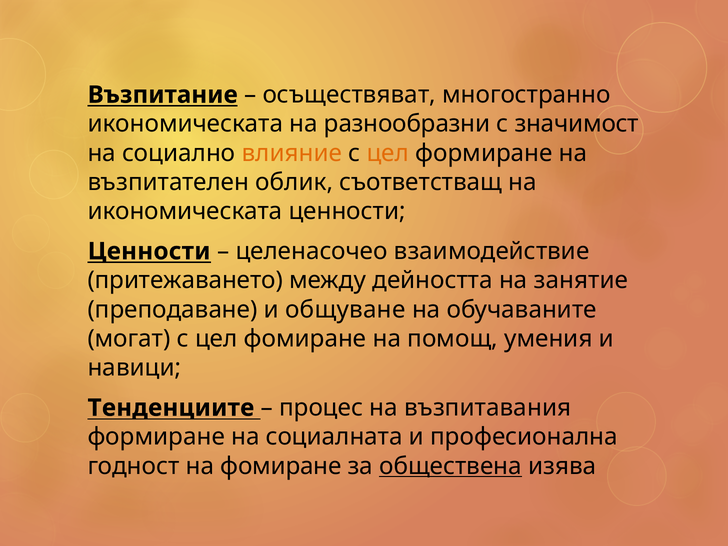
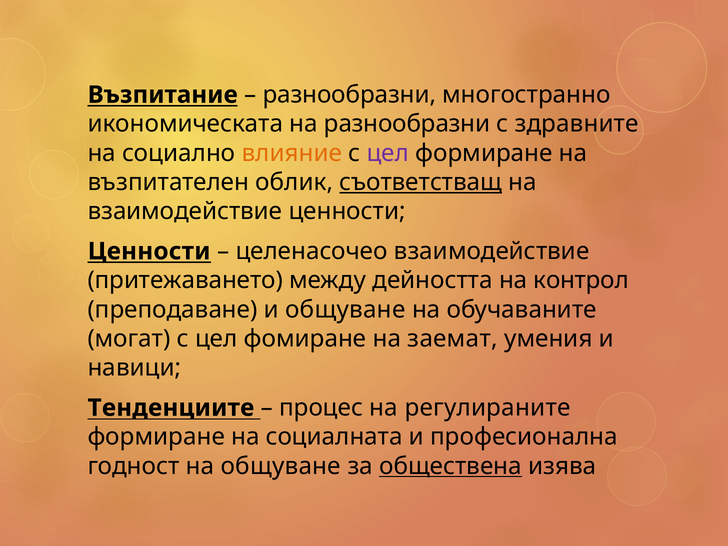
осъществяват at (349, 95): осъществяват -> разнообразни
значимост: значимост -> здравните
цел at (388, 153) colour: orange -> purple
съответстващ underline: none -> present
икономическата at (185, 211): икономическата -> взаимодействие
занятие: занятие -> контрол
помощ: помощ -> заемат
възпитавания: възпитавания -> регулираните
на фомиране: фомиране -> общуване
